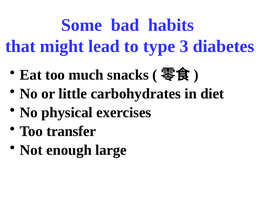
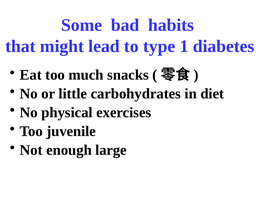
3: 3 -> 1
transfer: transfer -> juvenile
